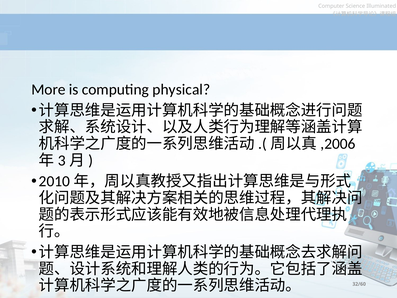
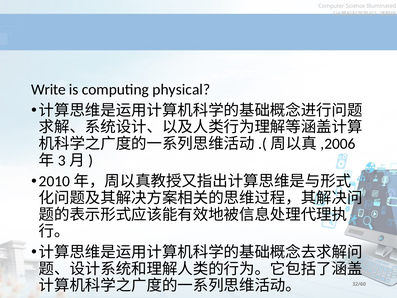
More: More -> Write
